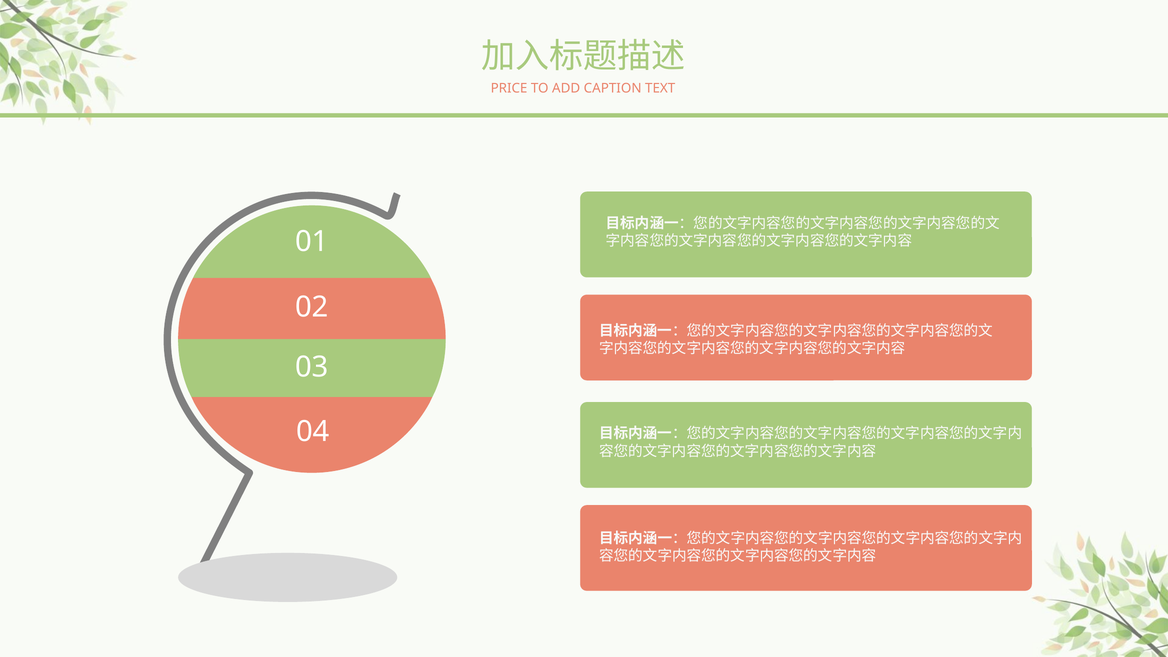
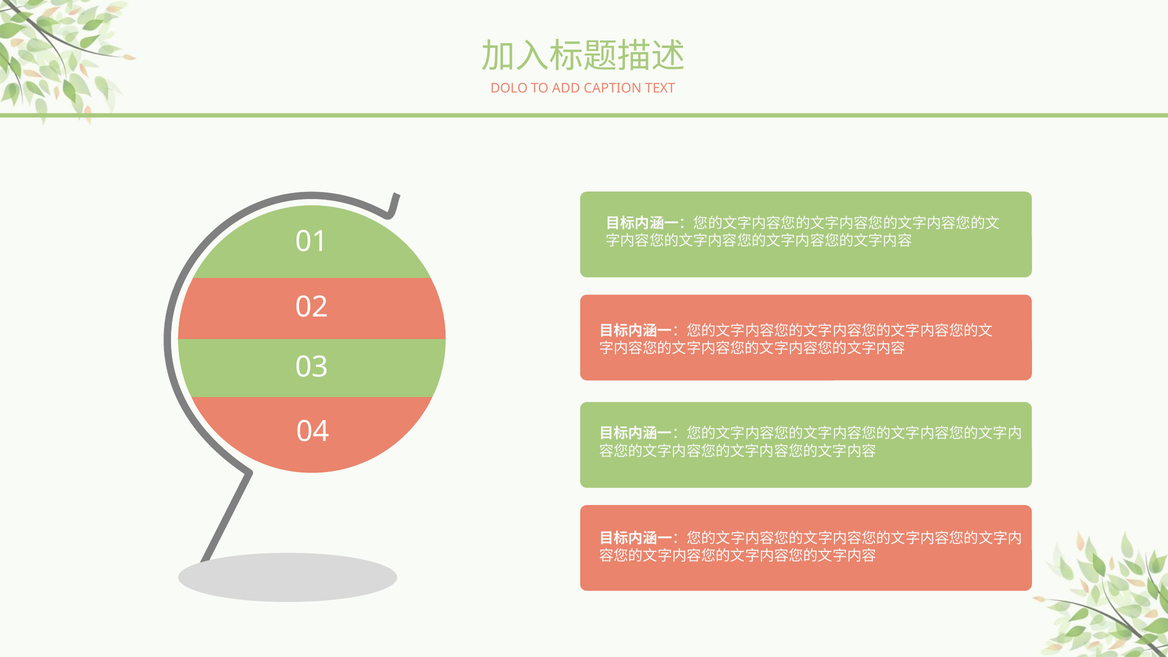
PRICE: PRICE -> DOLO
